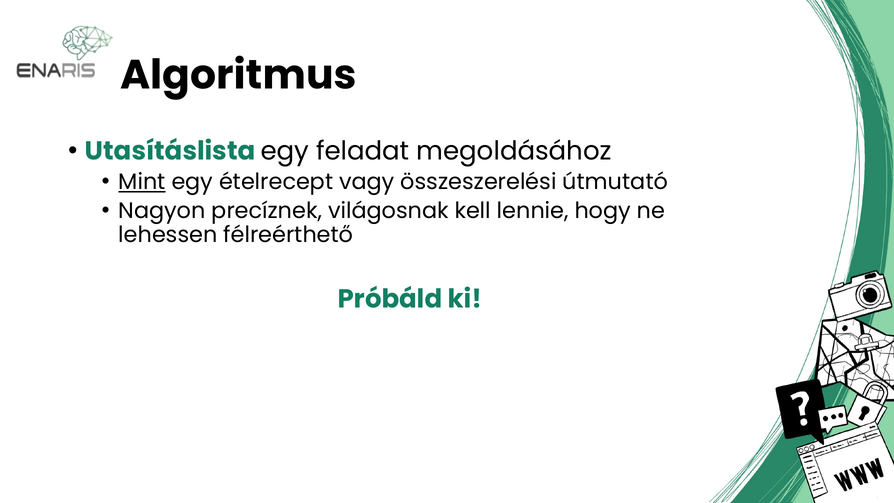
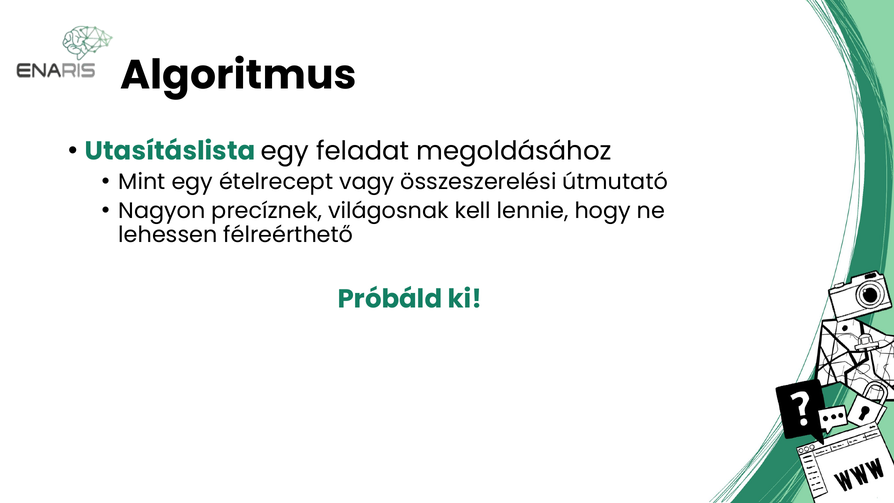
Mint underline: present -> none
